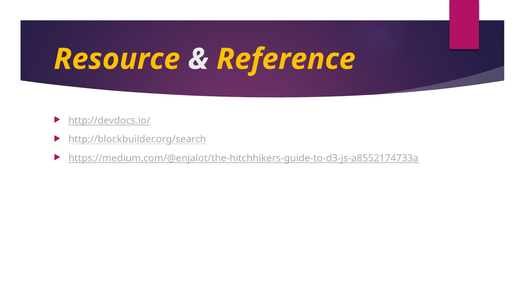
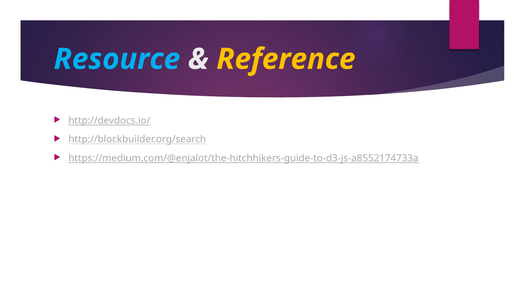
Resource colour: yellow -> light blue
